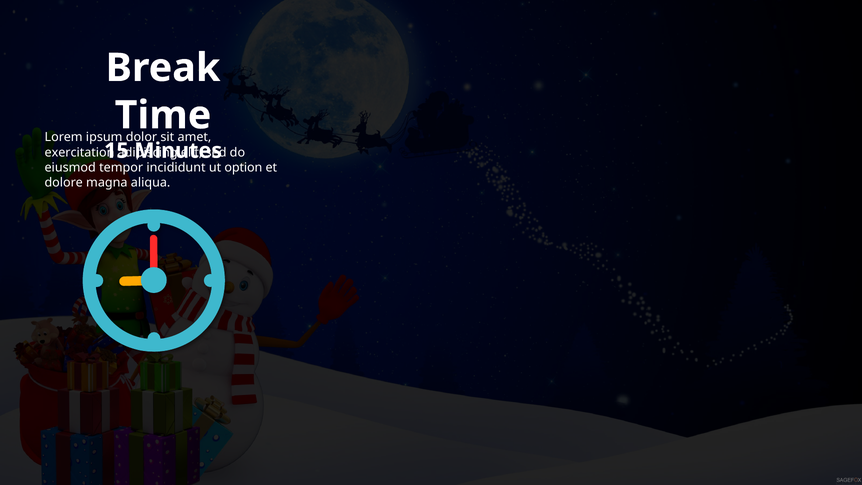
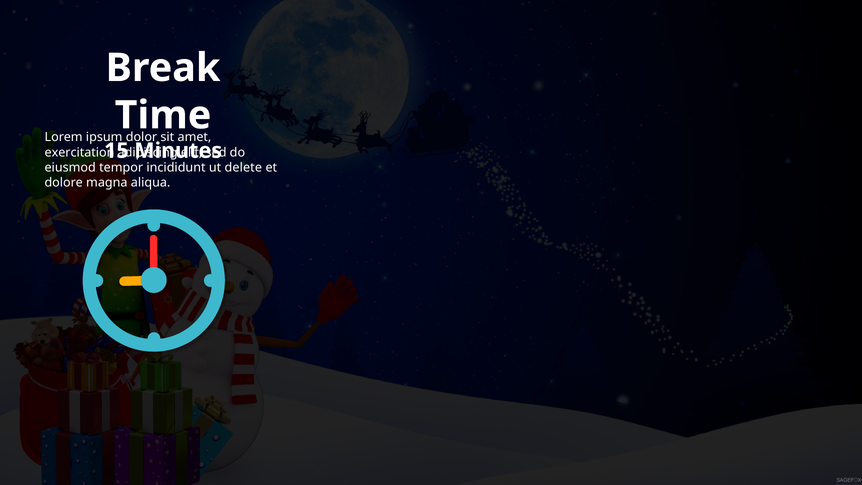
option: option -> delete
